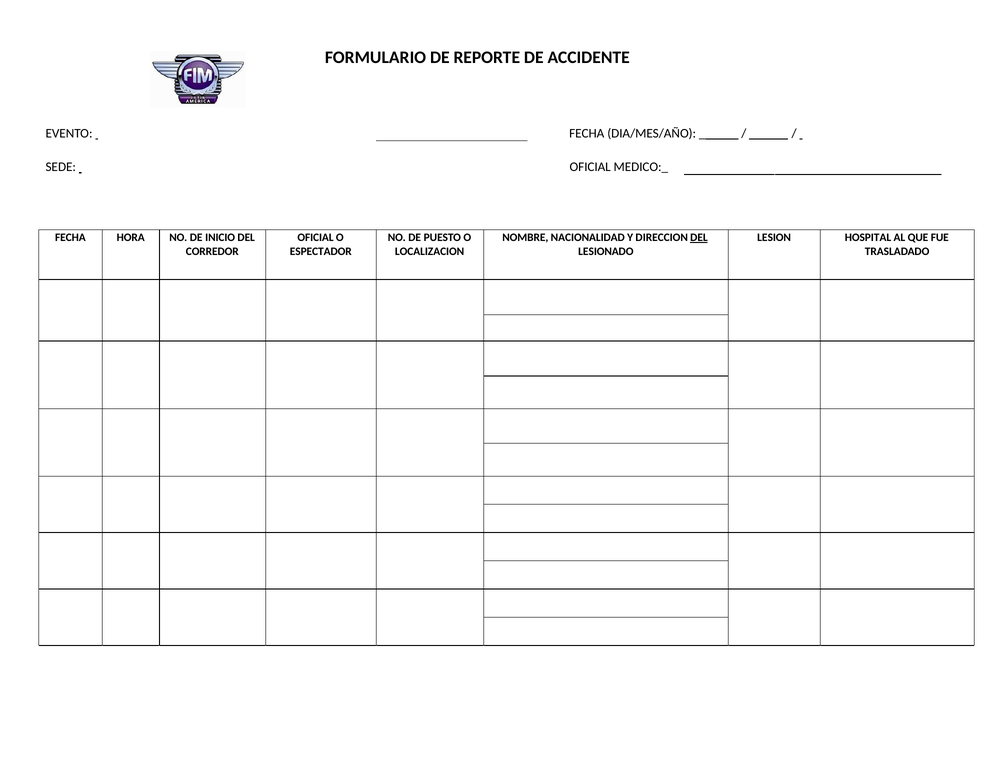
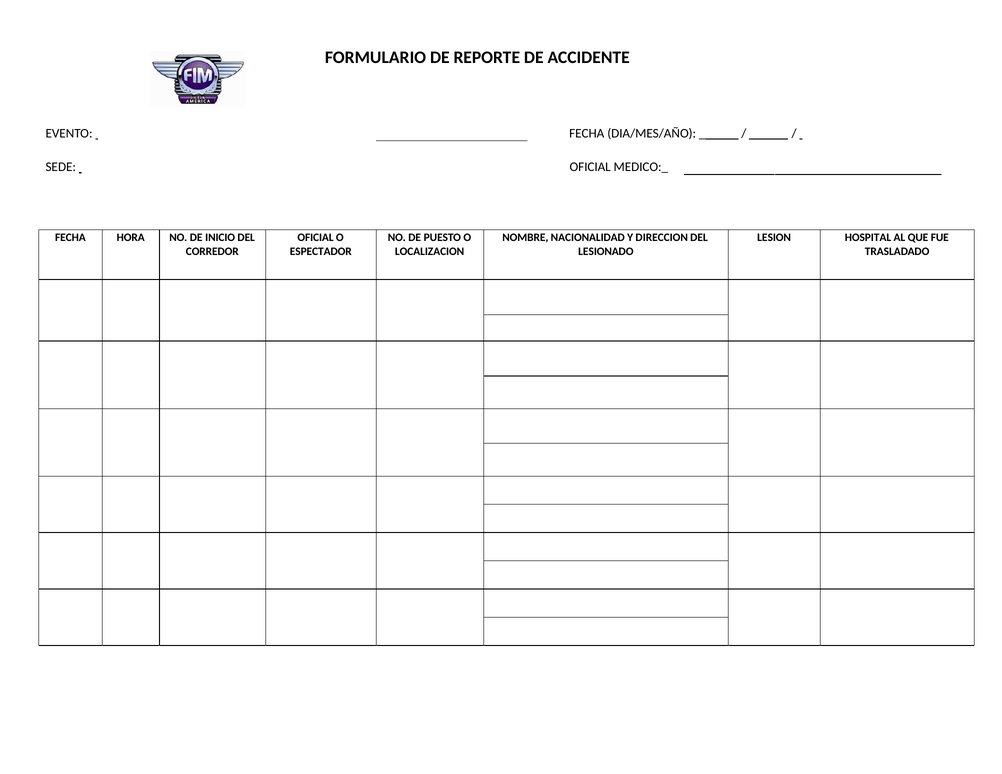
DEL at (699, 238) underline: present -> none
